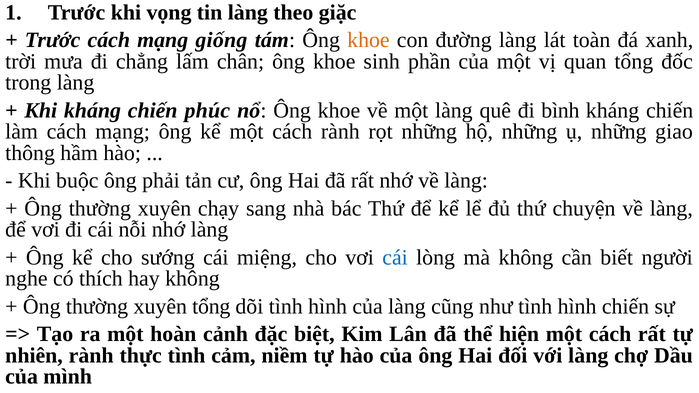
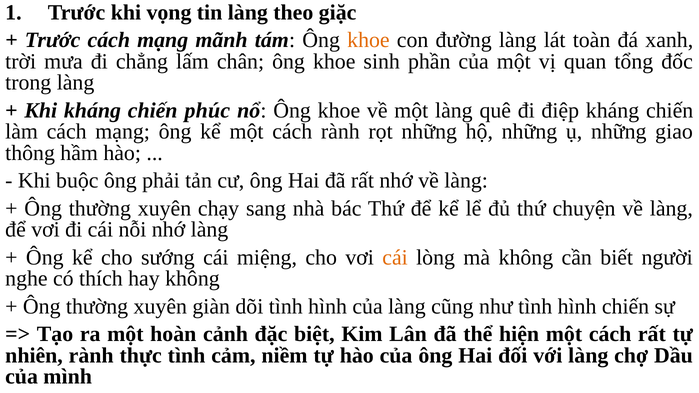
giống: giống -> mãnh
bình: bình -> điệp
cái at (395, 257) colour: blue -> orange
xuyên tổng: tổng -> giàn
